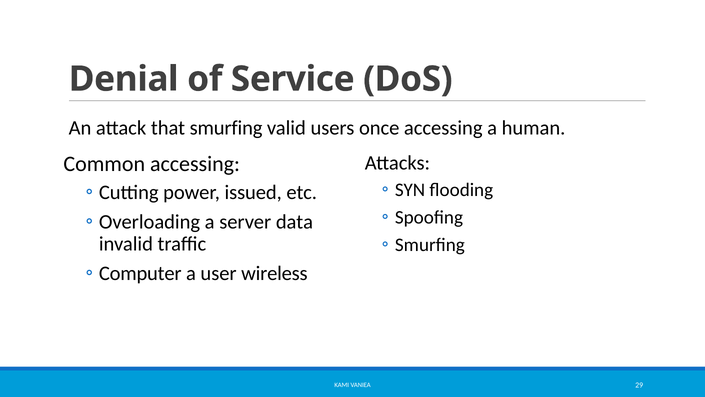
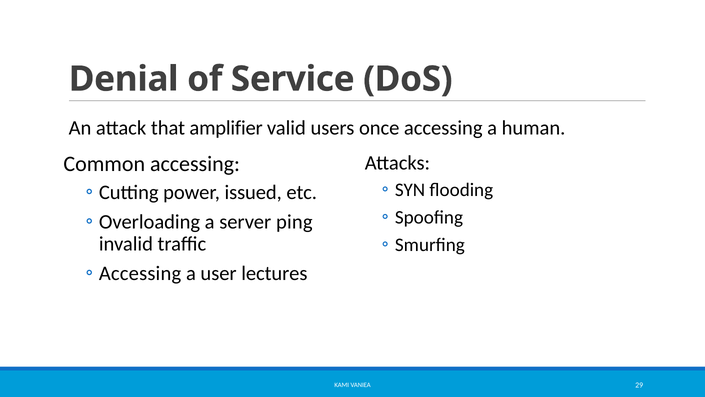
that smurfing: smurfing -> amplifier
data: data -> ping
Computer at (140, 273): Computer -> Accessing
wireless: wireless -> lectures
